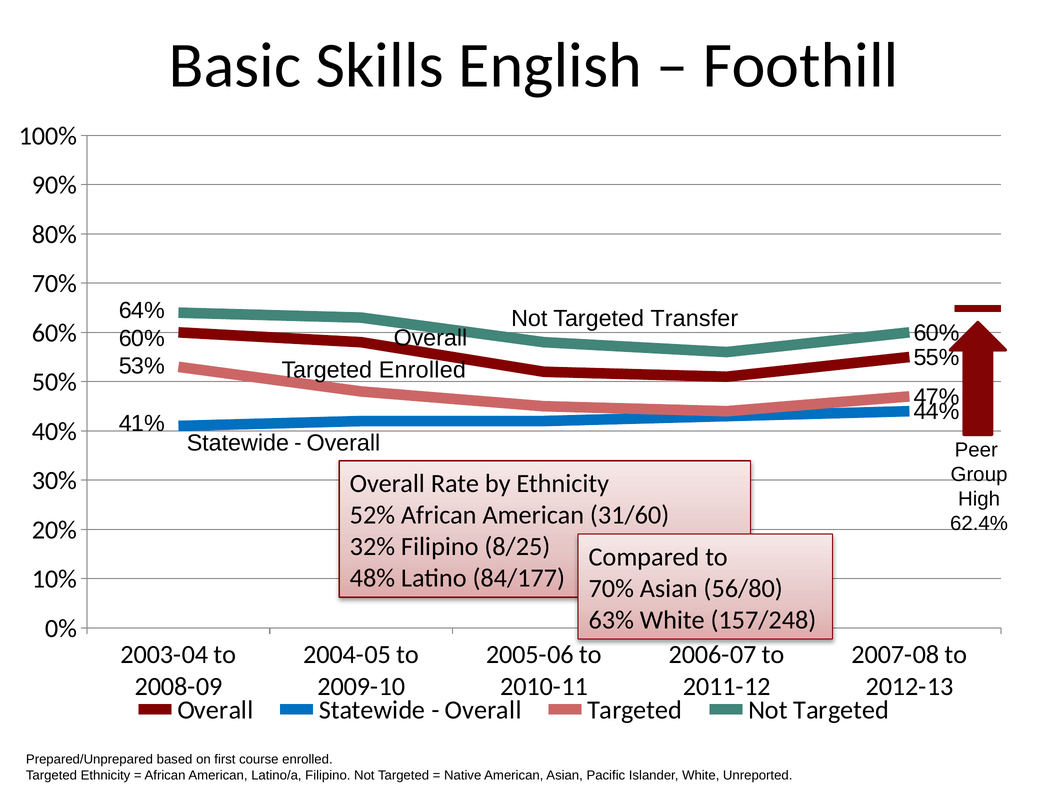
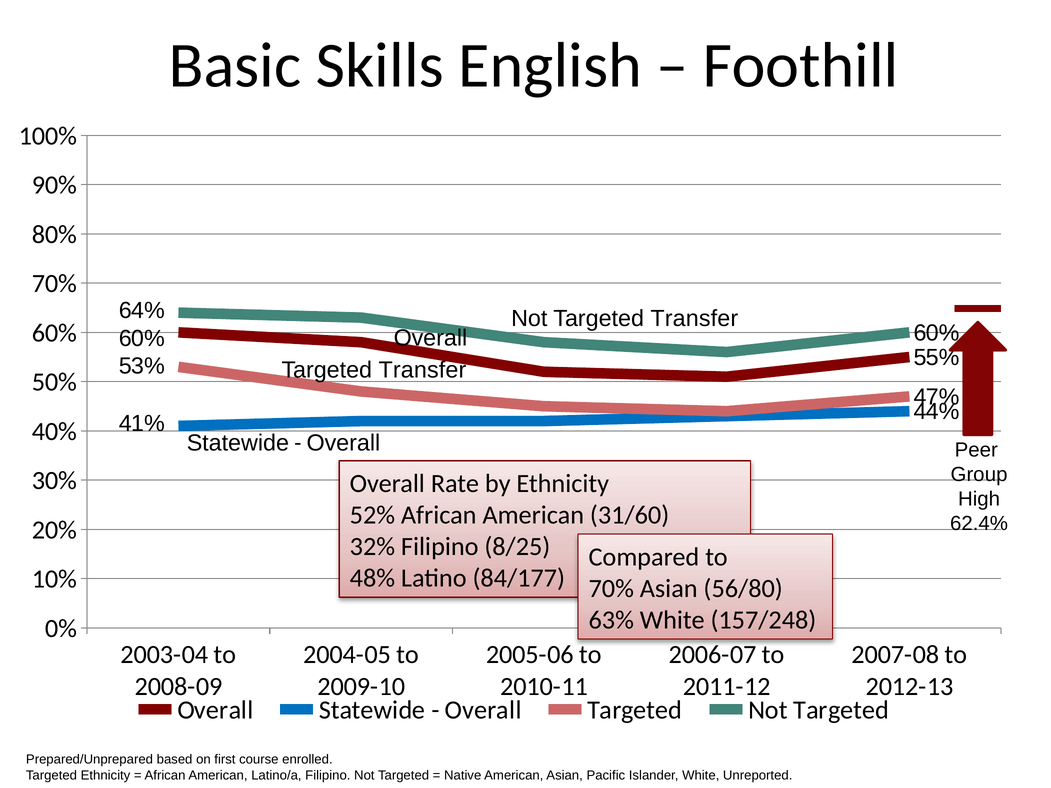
Enrolled at (422, 370): Enrolled -> Transfer
